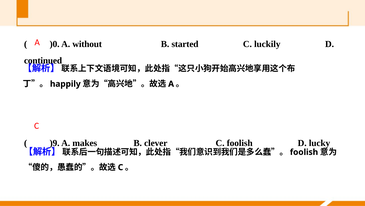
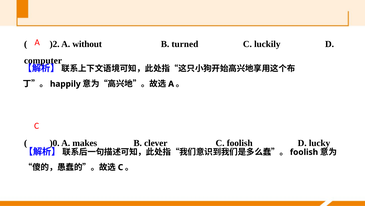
)0: )0 -> )2
started: started -> turned
continued: continued -> computer
)9: )9 -> )0
